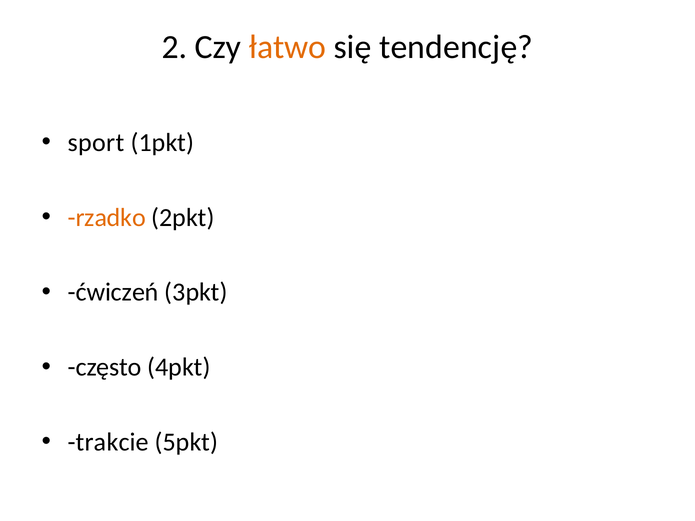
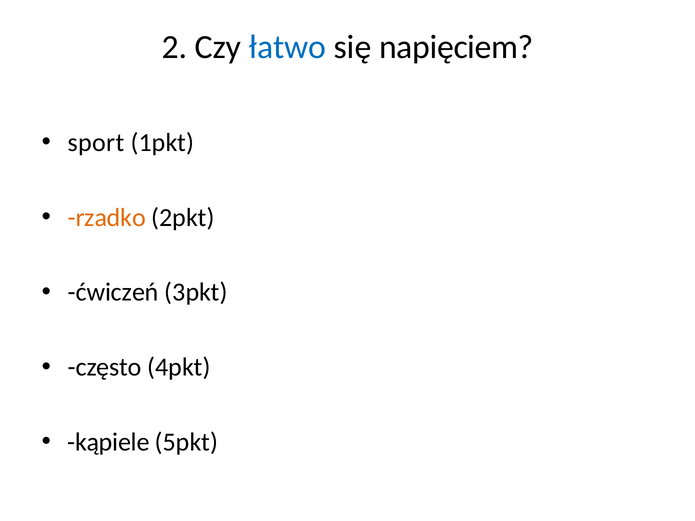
łatwo colour: orange -> blue
tendencję: tendencję -> napięciem
trakcie: trakcie -> kąpiele
